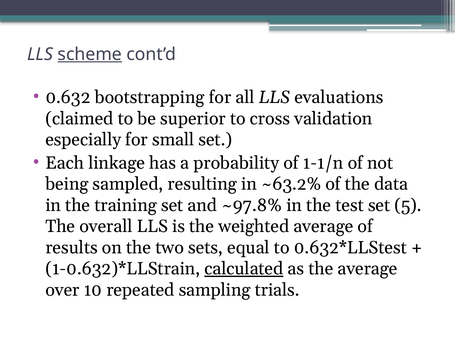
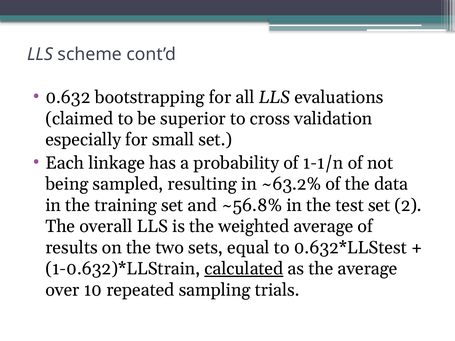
scheme underline: present -> none
~97.8%: ~97.8% -> ~56.8%
5: 5 -> 2
